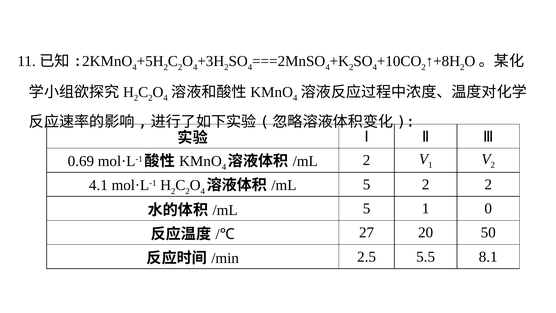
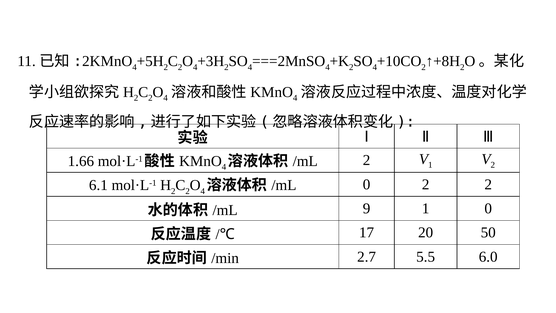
0.69: 0.69 -> 1.66
4.1: 4.1 -> 6.1
5 at (367, 184): 5 -> 0
5 at (367, 208): 5 -> 9
27: 27 -> 17
2.5: 2.5 -> 2.7
8.1: 8.1 -> 6.0
